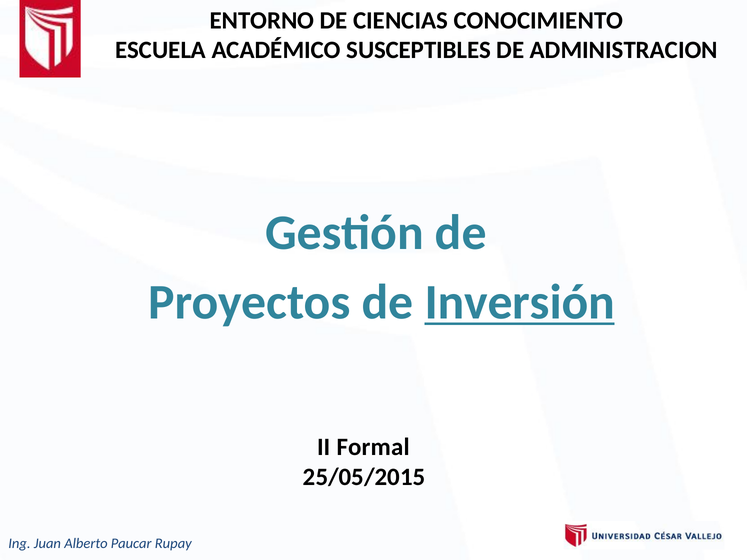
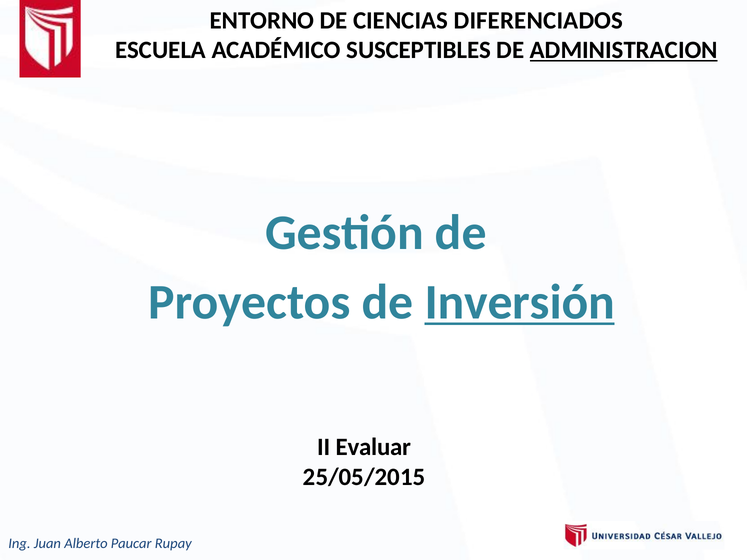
CONOCIMIENTO: CONOCIMIENTO -> DIFERENCIADOS
ADMINISTRACION underline: none -> present
Formal: Formal -> Evaluar
